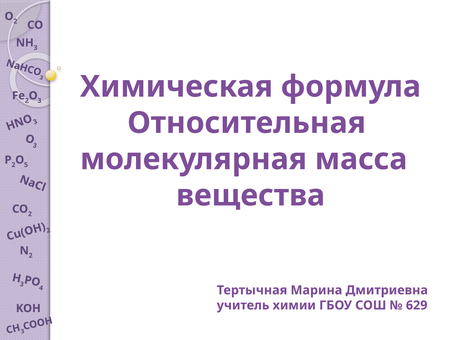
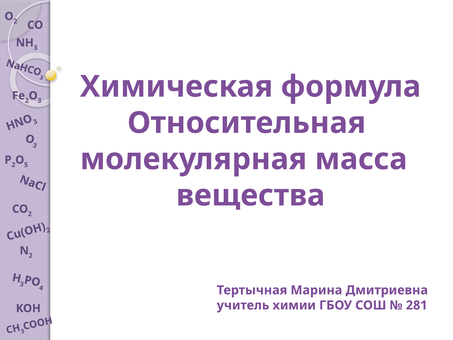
629: 629 -> 281
